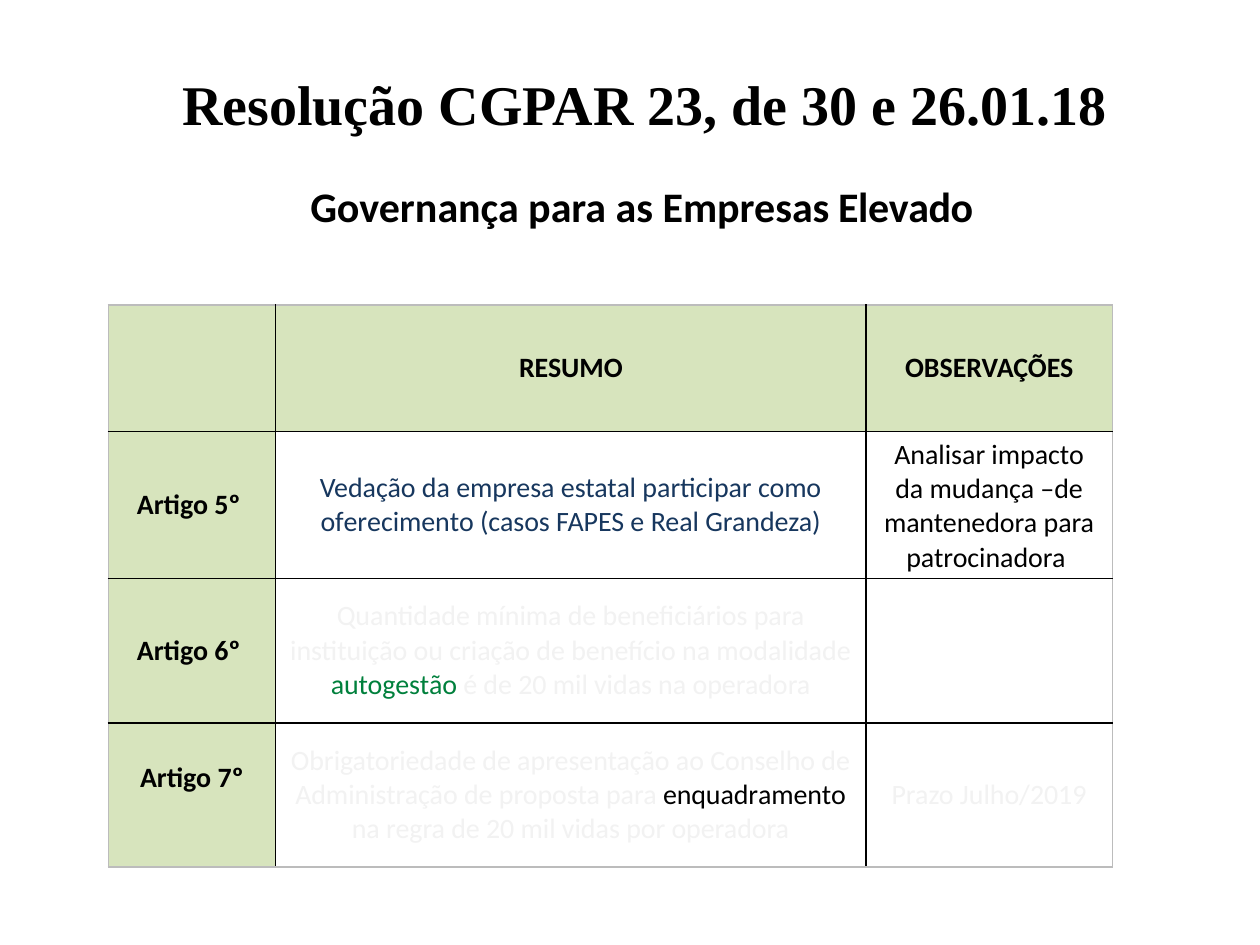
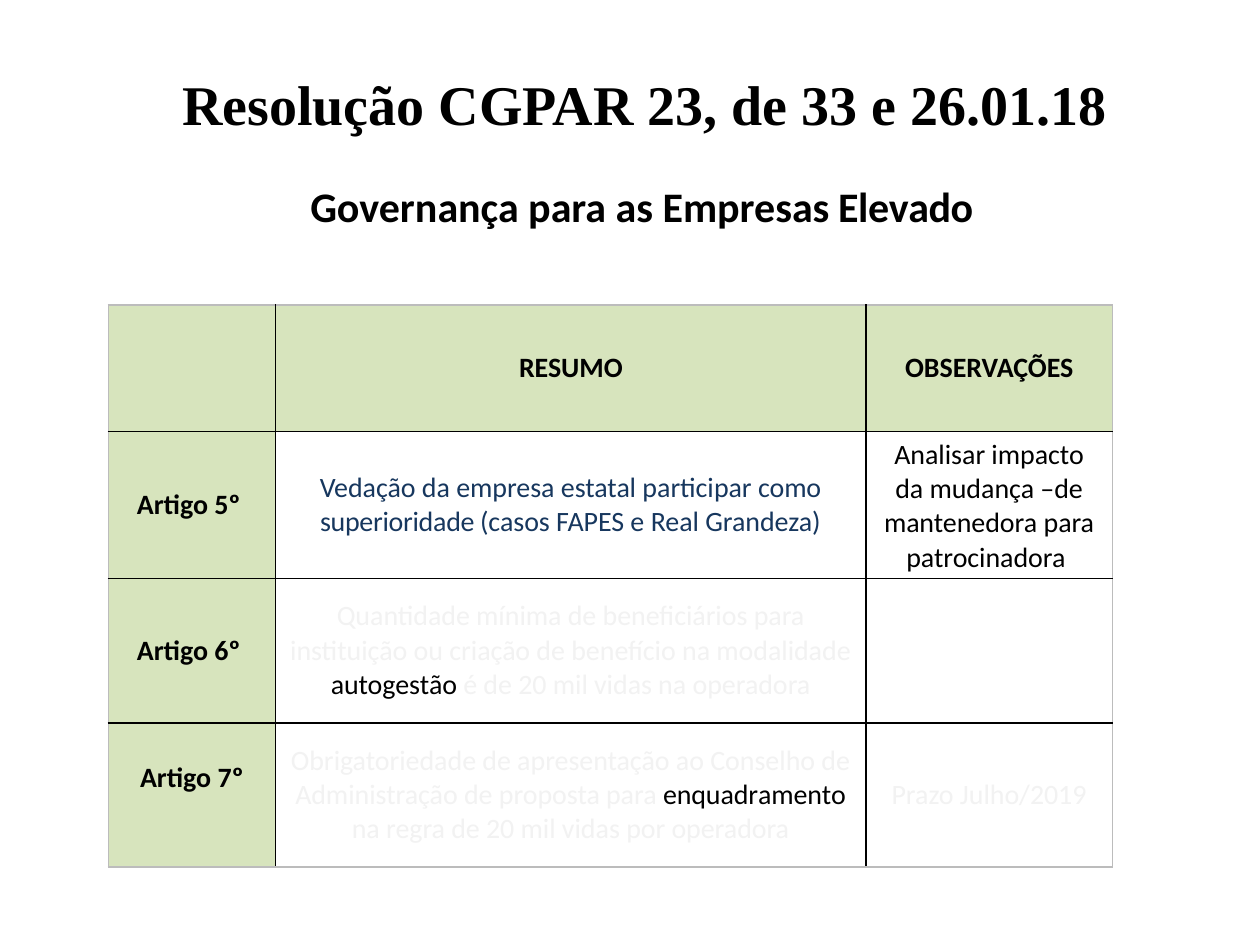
30: 30 -> 33
oferecimento: oferecimento -> superioridade
autogestão colour: green -> black
